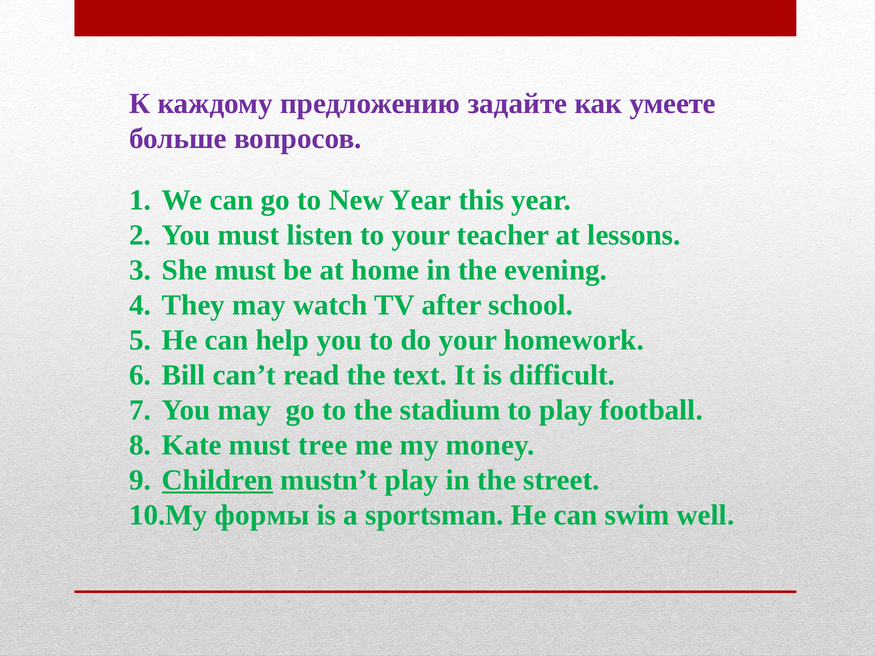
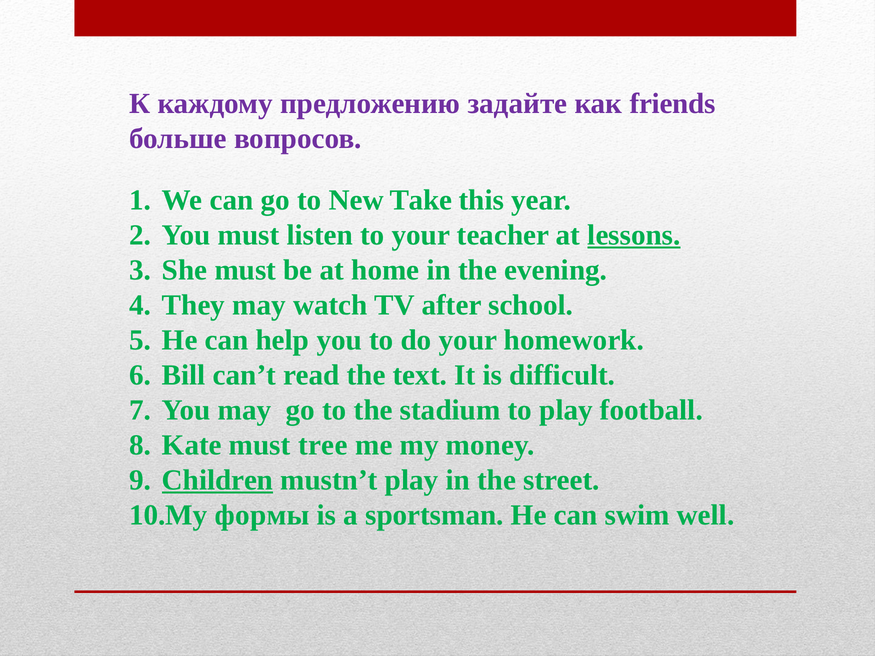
умеете: умеете -> friends
New Year: Year -> Take
lessons underline: none -> present
